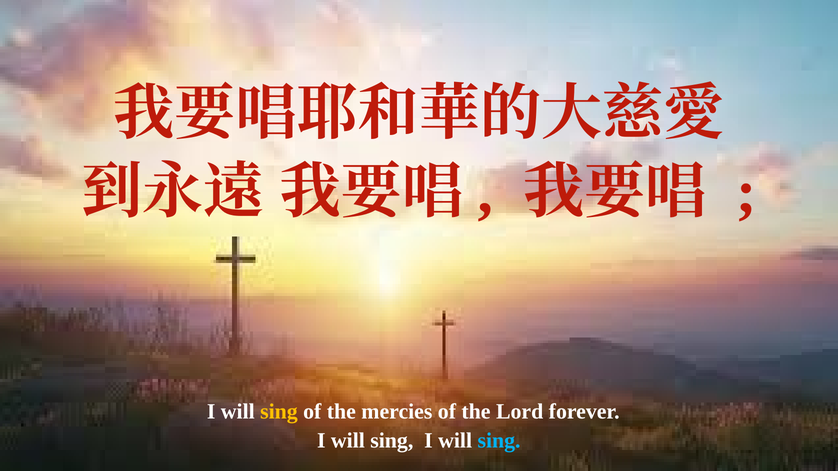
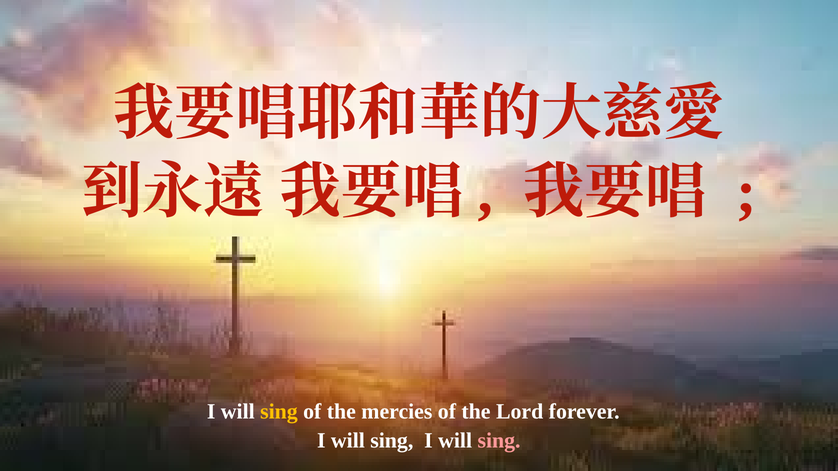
sing at (499, 441) colour: light blue -> pink
